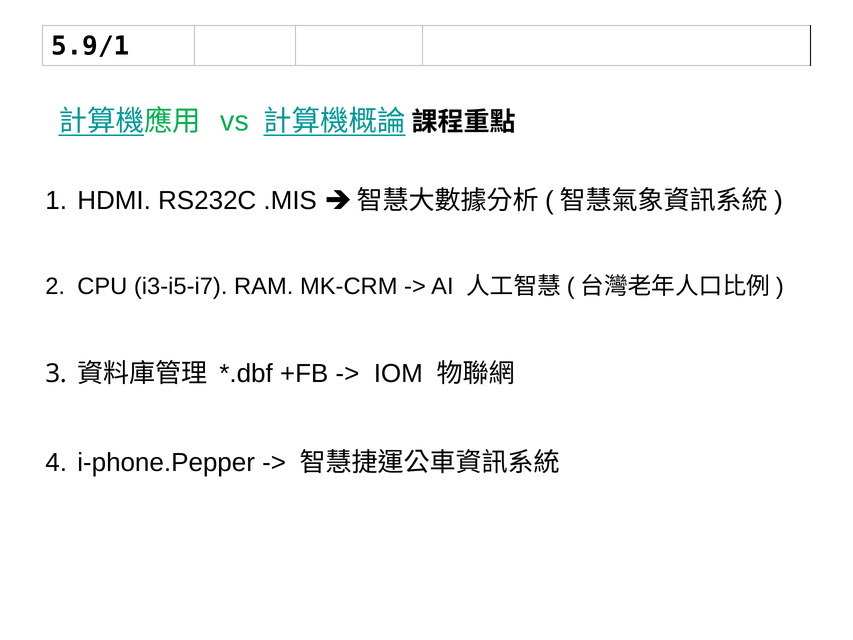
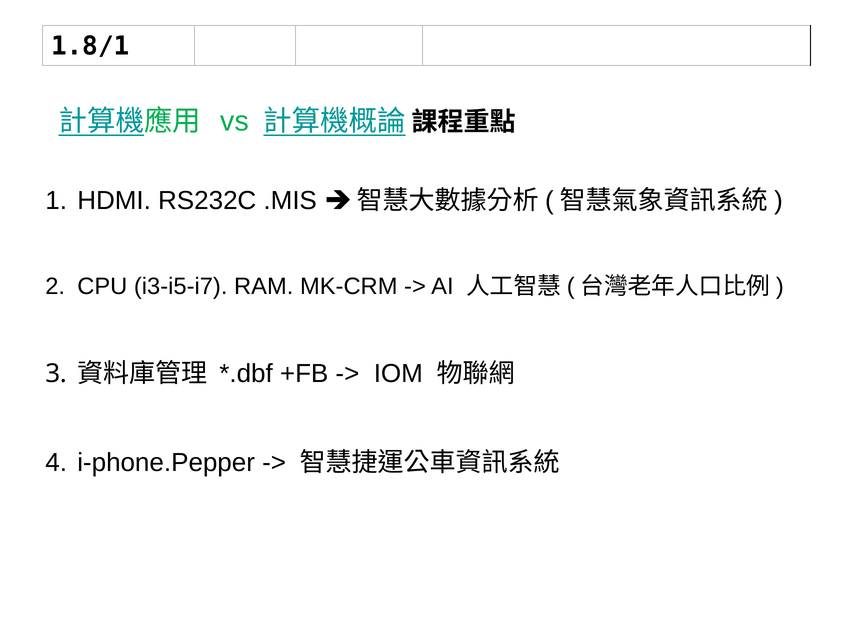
5.9/1: 5.9/1 -> 1.8/1
